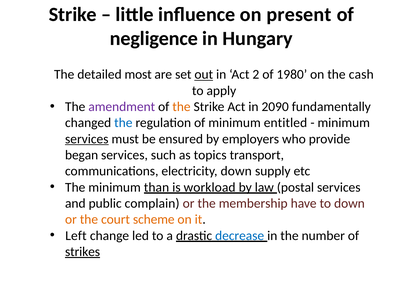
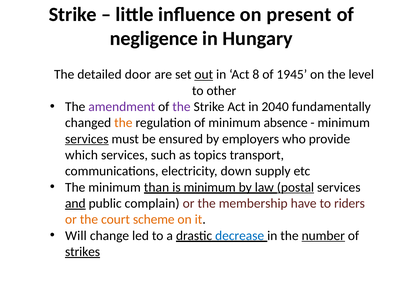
most: most -> door
2: 2 -> 8
1980: 1980 -> 1945
cash: cash -> level
apply: apply -> other
the at (181, 107) colour: orange -> purple
2090: 2090 -> 2040
the at (123, 123) colour: blue -> orange
entitled: entitled -> absence
began: began -> which
is workload: workload -> minimum
postal underline: none -> present
and underline: none -> present
to down: down -> riders
Left: Left -> Will
number underline: none -> present
